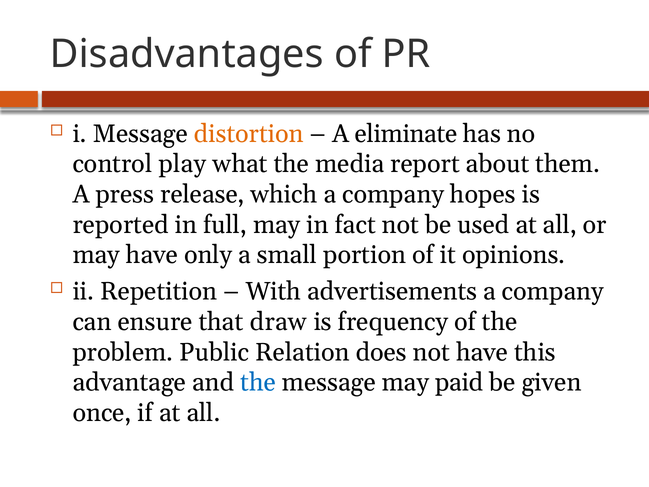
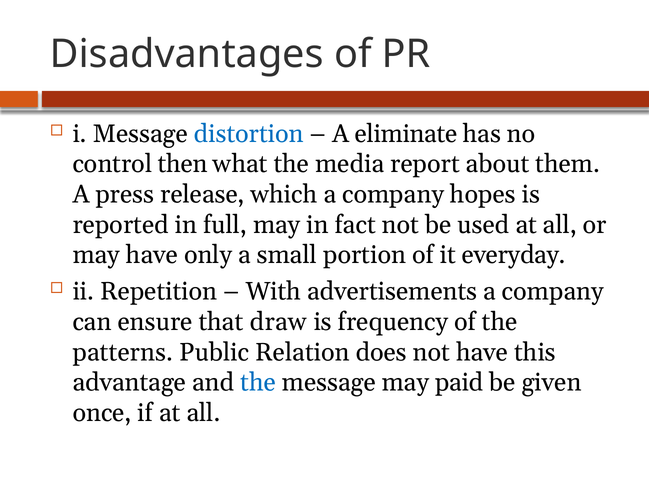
distortion colour: orange -> blue
play: play -> then
opinions: opinions -> everyday
problem: problem -> patterns
